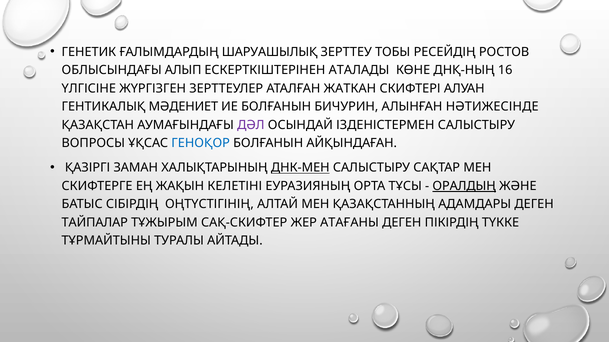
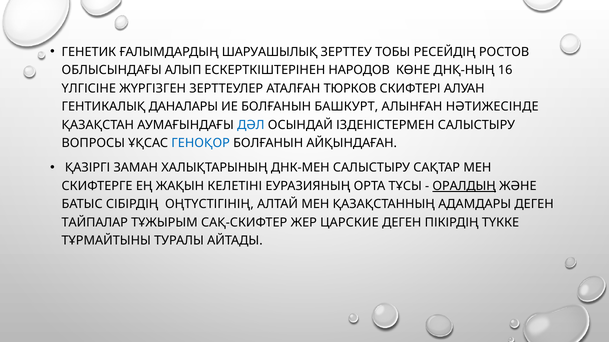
АТАЛАДЫ: АТАЛАДЫ -> НАРОДОВ
ЖАТКАН: ЖАТКАН -> ТЮРКОВ
МӘДЕНИЕТ: МӘДЕНИЕТ -> ДАНАЛАРЫ
БИЧУРИН: БИЧУРИН -> БАШКУРТ
ДӘЛ colour: purple -> blue
ДНК-МЕН underline: present -> none
АТАҒАНЫ: АТАҒАНЫ -> ЦАРСКИЕ
